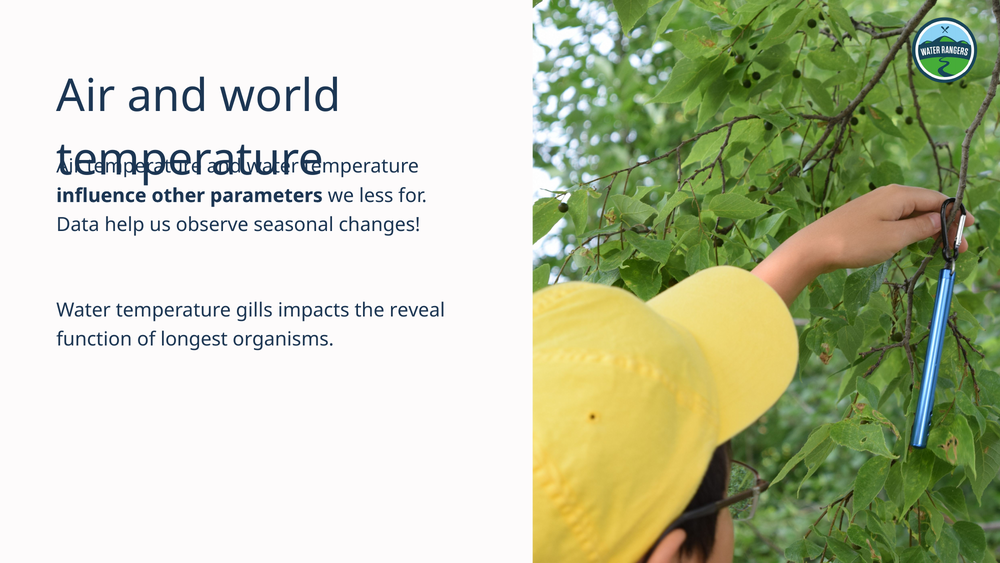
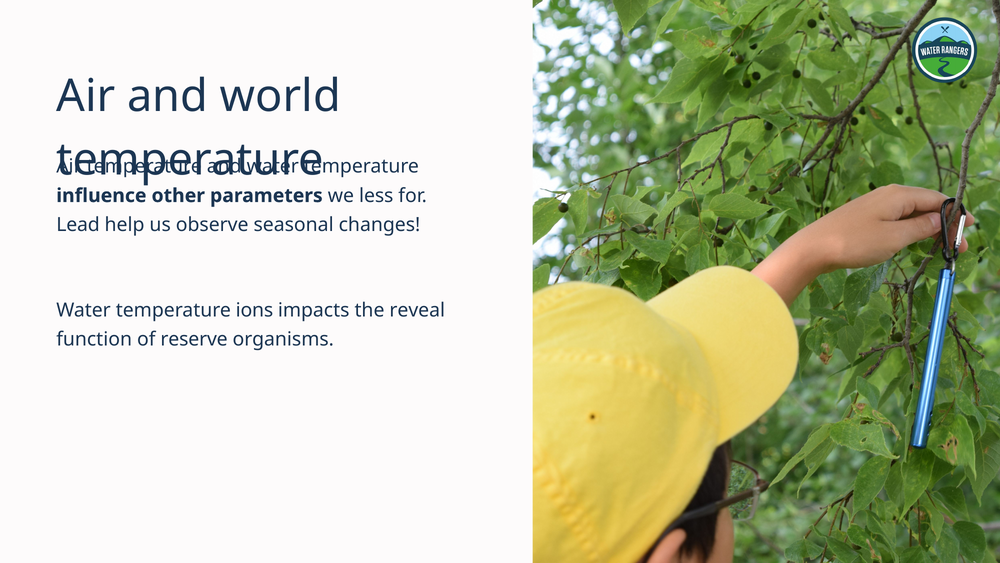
Data: Data -> Lead
gills: gills -> ions
longest: longest -> reserve
